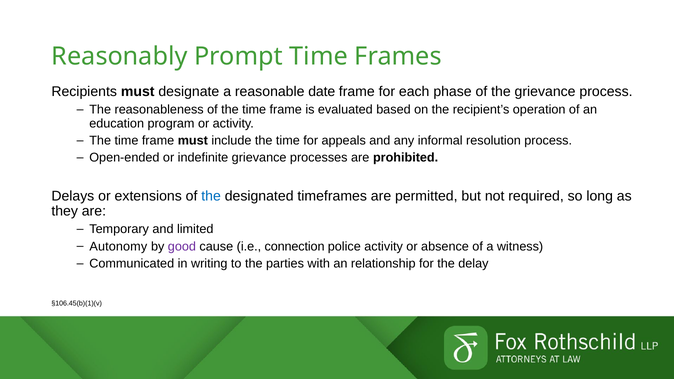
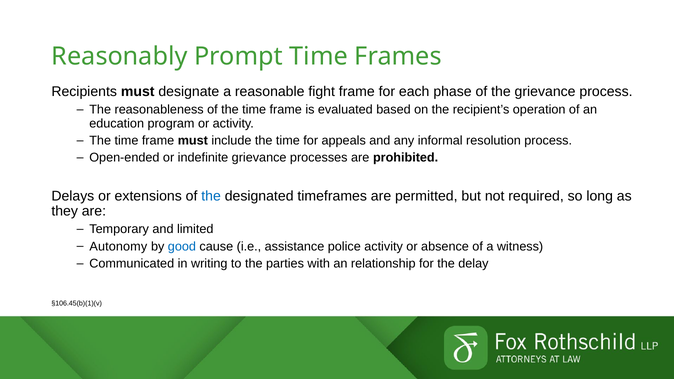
date: date -> fight
good colour: purple -> blue
connection: connection -> assistance
